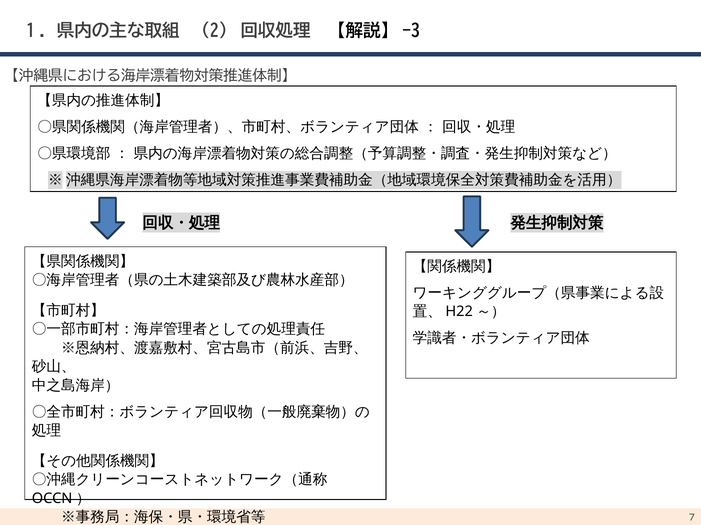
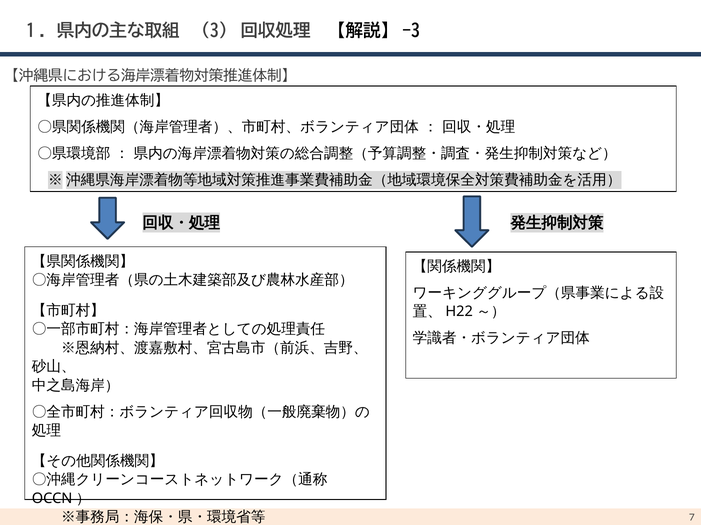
2: 2 -> 3
